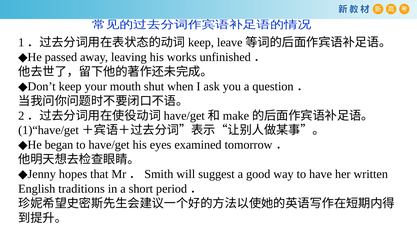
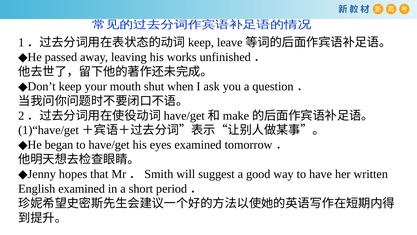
English traditions: traditions -> examined
